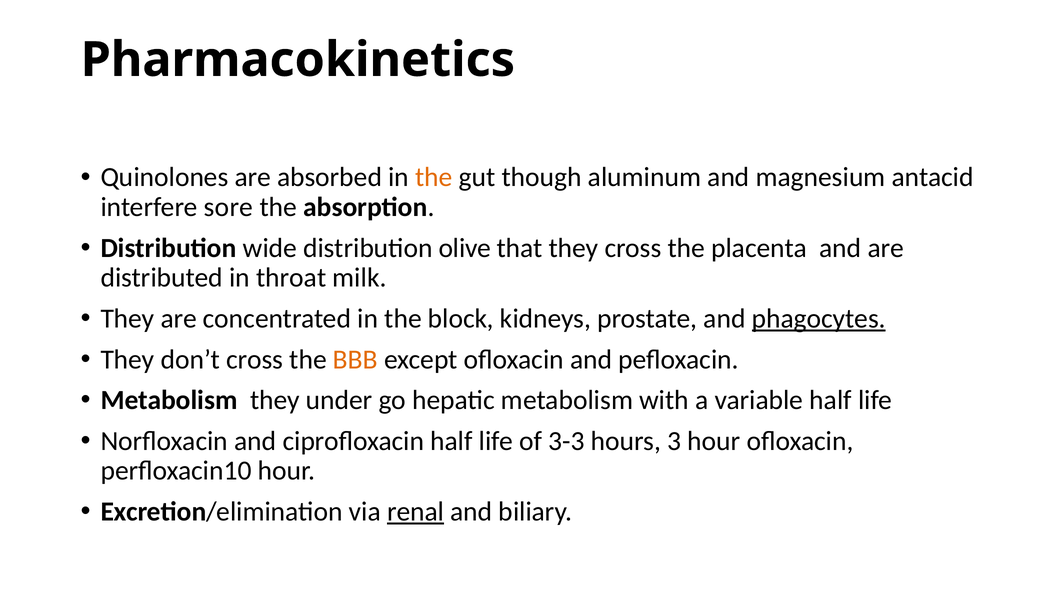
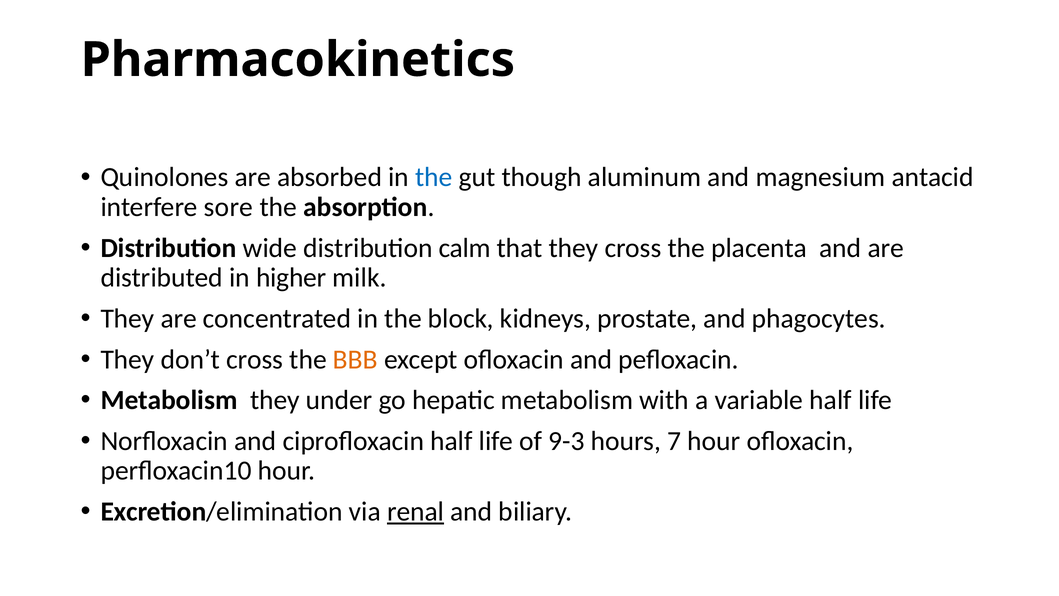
the at (434, 177) colour: orange -> blue
olive: olive -> calm
throat: throat -> higher
phagocytes underline: present -> none
3-3: 3-3 -> 9-3
3: 3 -> 7
